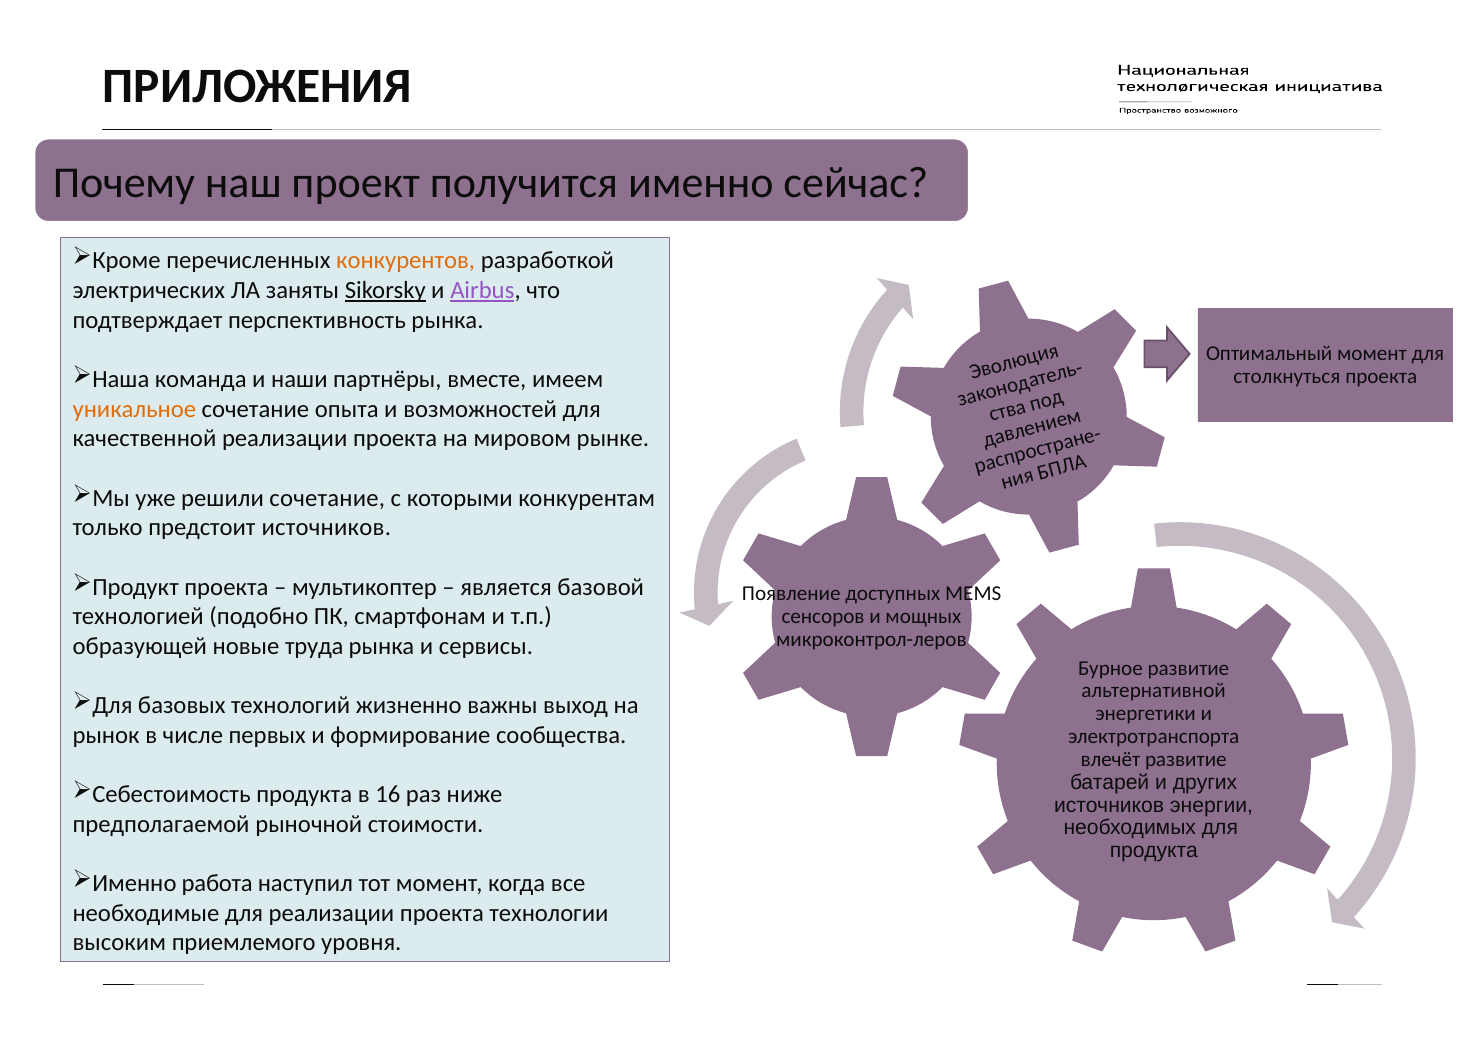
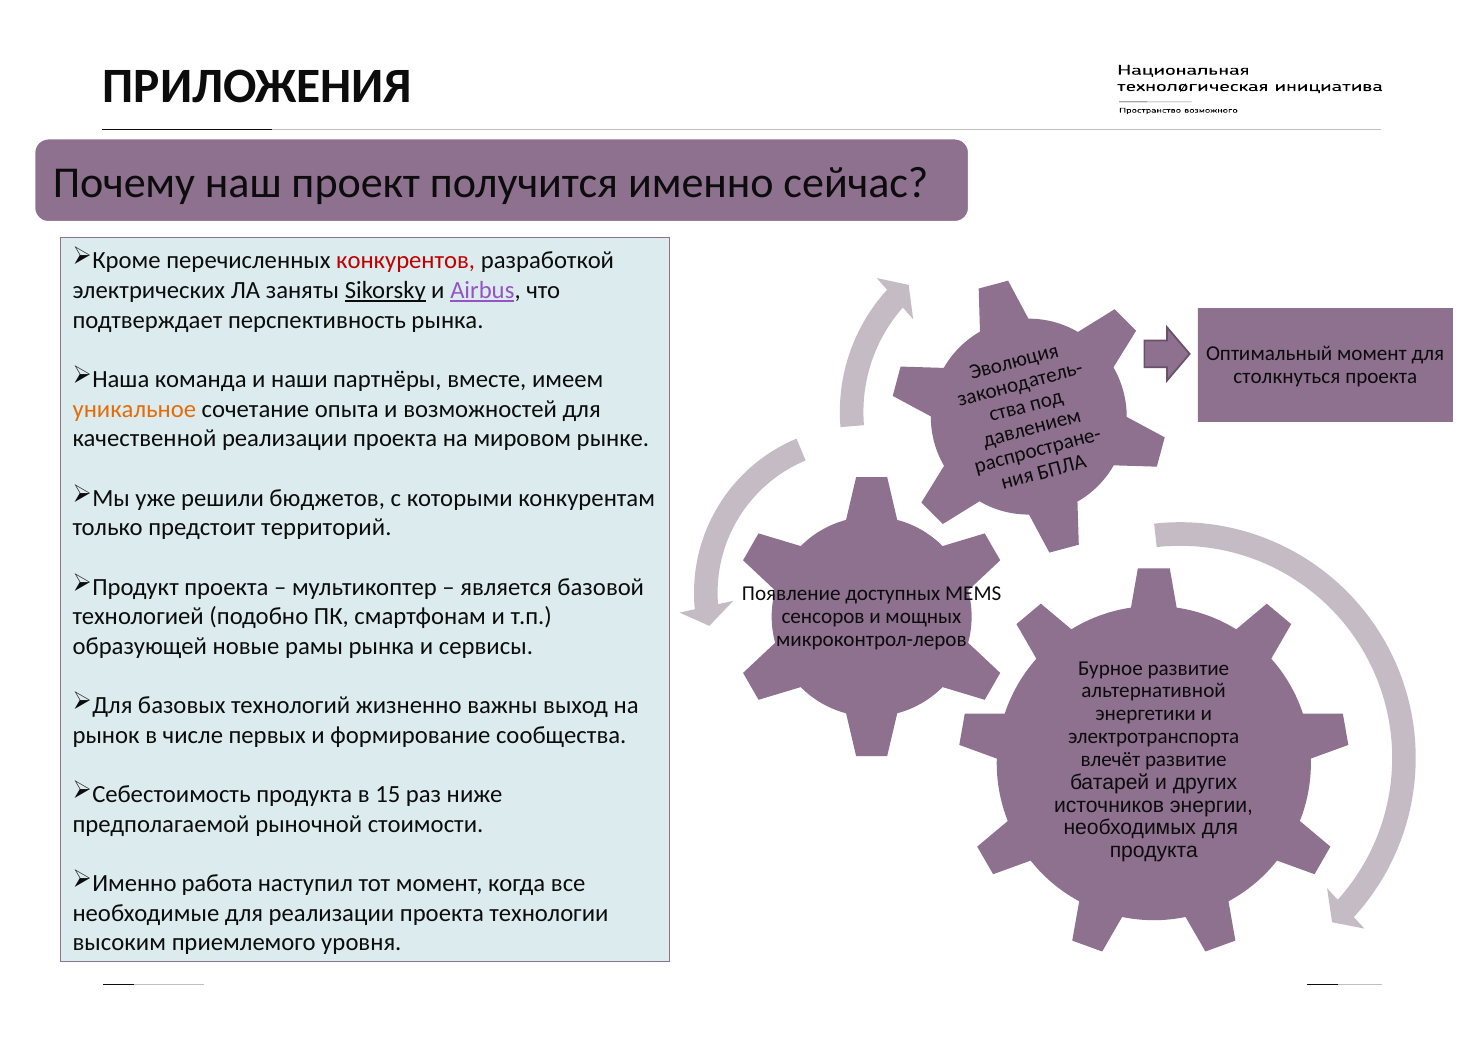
конкурентов colour: orange -> red
решили сочетание: сочетание -> бюджетов
предстоит источников: источников -> территорий
труда: труда -> рамы
16: 16 -> 15
